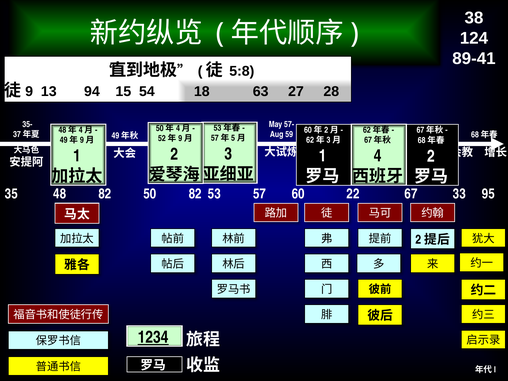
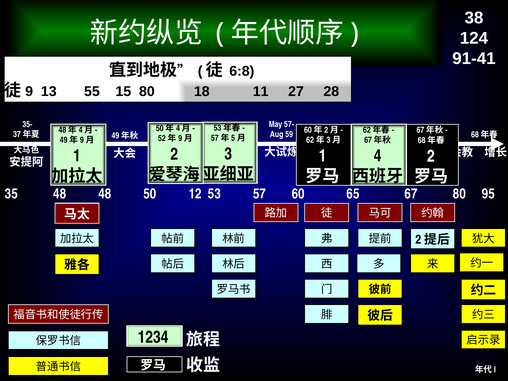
89-41: 89-41 -> 91-41
5:8: 5:8 -> 6:8
94: 94 -> 55
15 54: 54 -> 80
63: 63 -> 11
82 at (105, 194): 82 -> 48
50 82: 82 -> 12
22: 22 -> 65
67 33: 33 -> 80
1234 underline: present -> none
